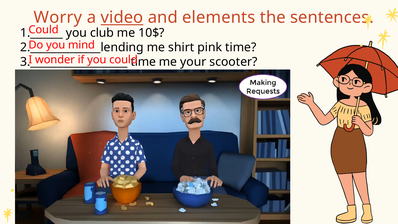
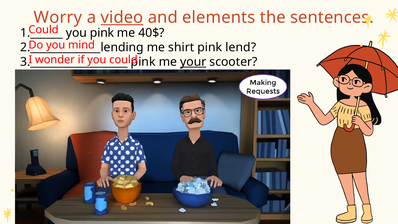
you club: club -> pink
10$: 10$ -> 40$
pink time: time -> lend
time at (143, 62): time -> pink
your underline: none -> present
